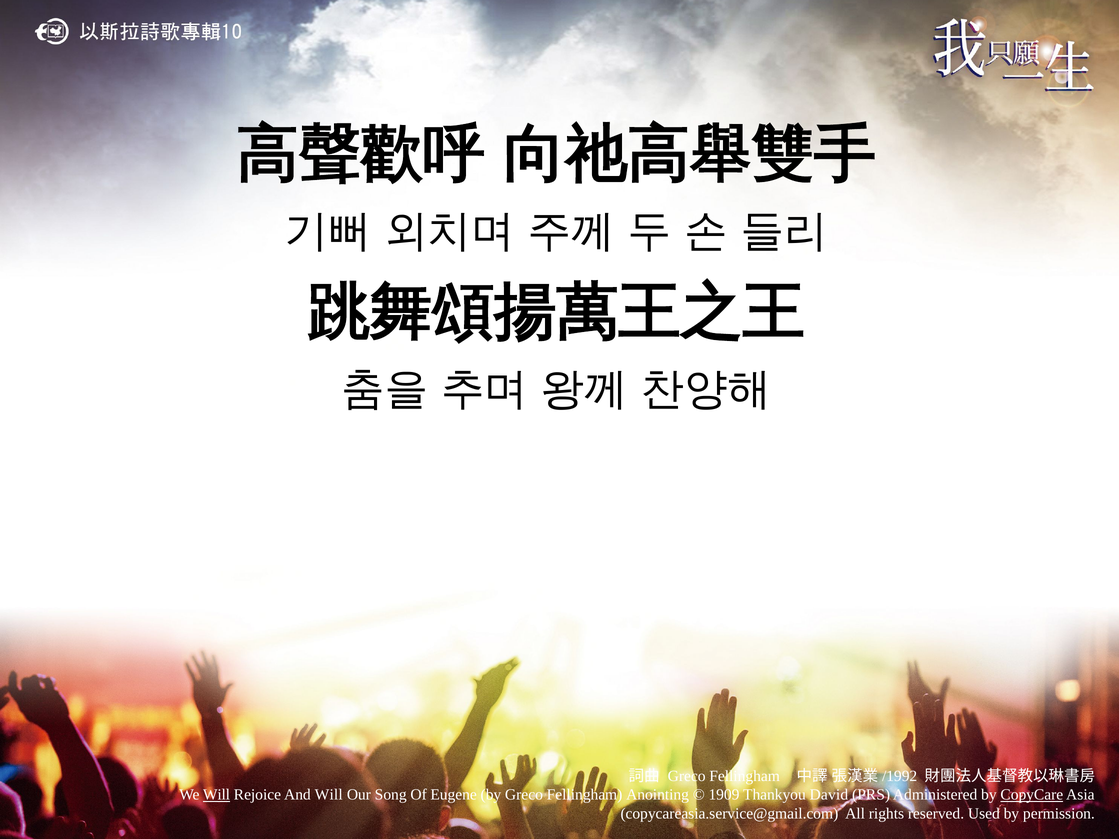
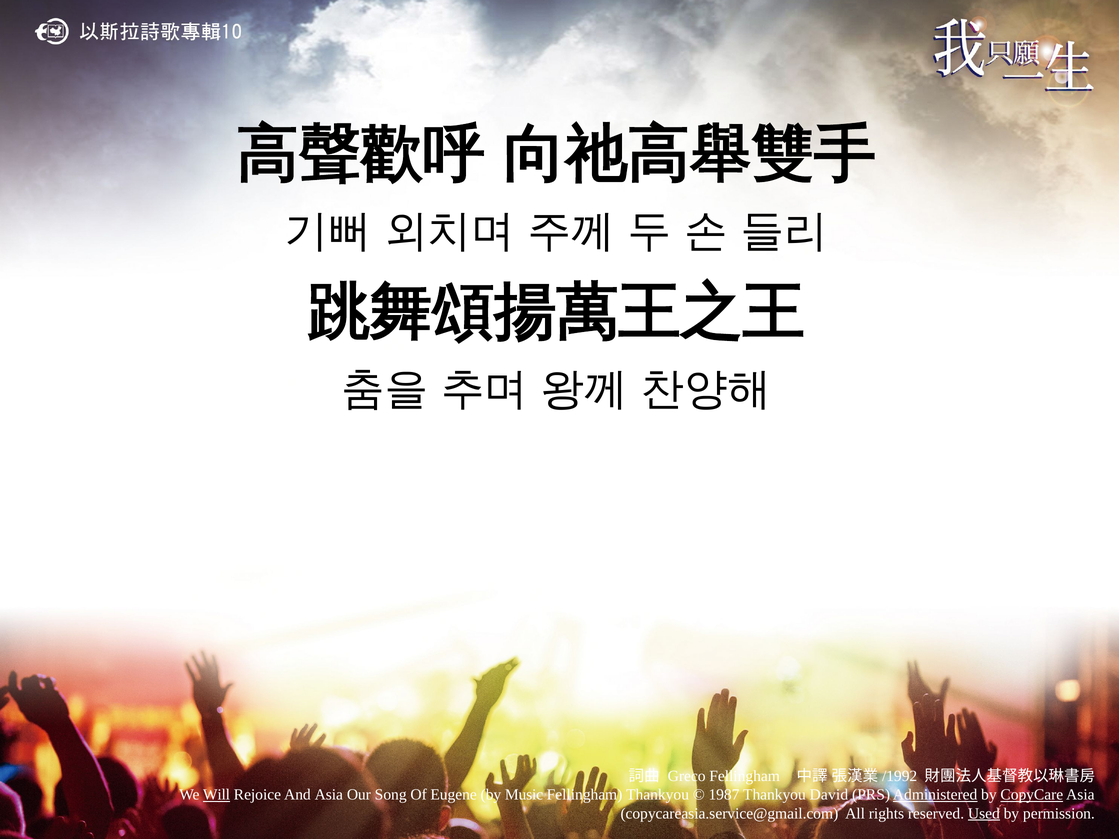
And Will: Will -> Asia
by Greco: Greco -> Music
Fellingham Anointing: Anointing -> Thankyou
1909: 1909 -> 1987
Administered underline: none -> present
Used underline: none -> present
